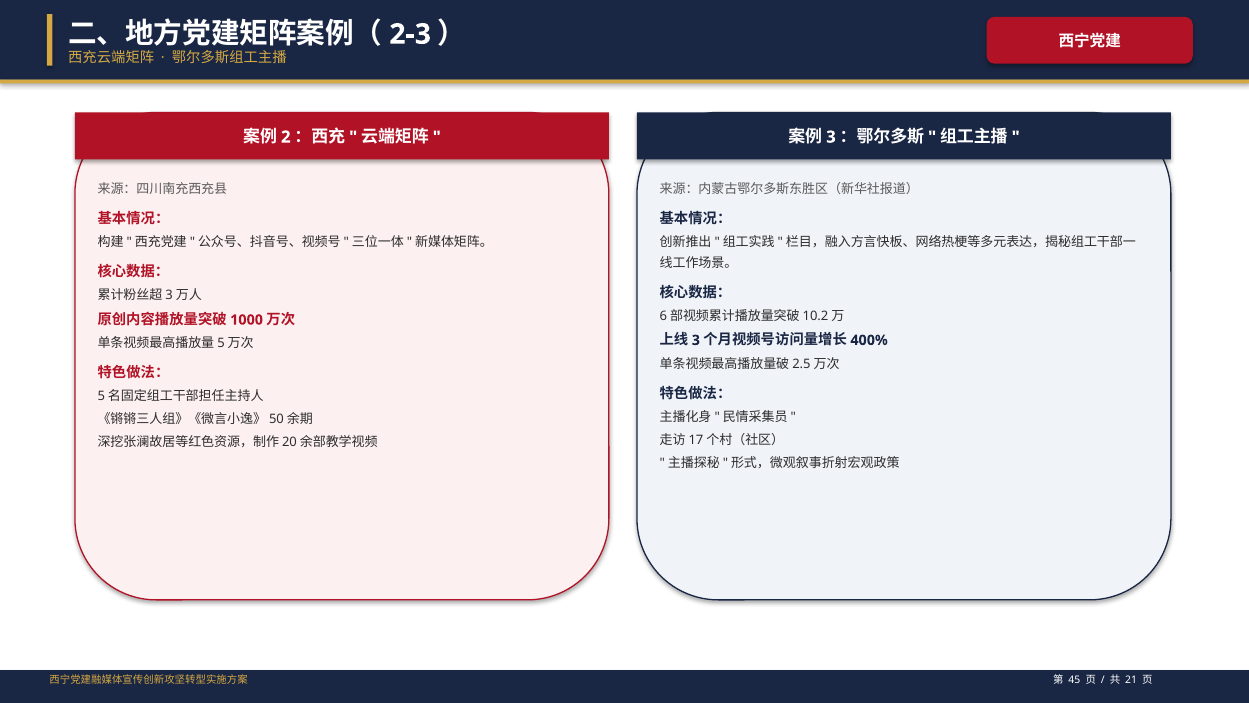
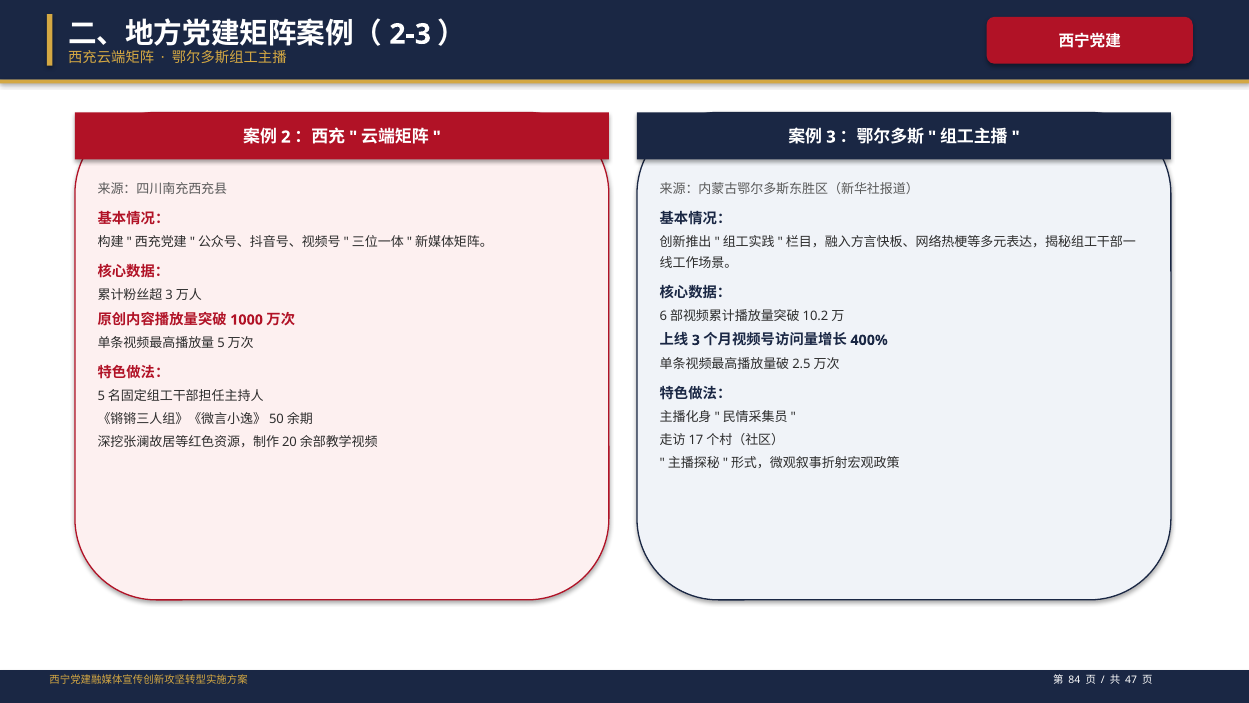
45: 45 -> 84
21: 21 -> 47
